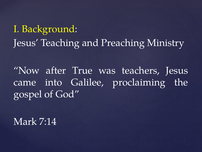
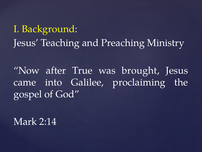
teachers: teachers -> brought
7:14: 7:14 -> 2:14
